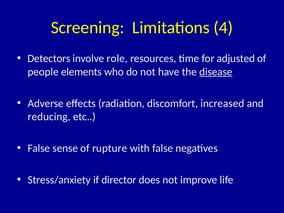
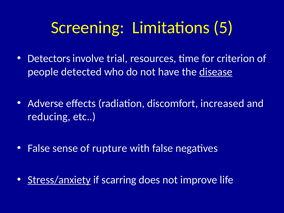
4: 4 -> 5
role: role -> trial
adjusted: adjusted -> criterion
elements: elements -> detected
Stress/anxiety underline: none -> present
director: director -> scarring
